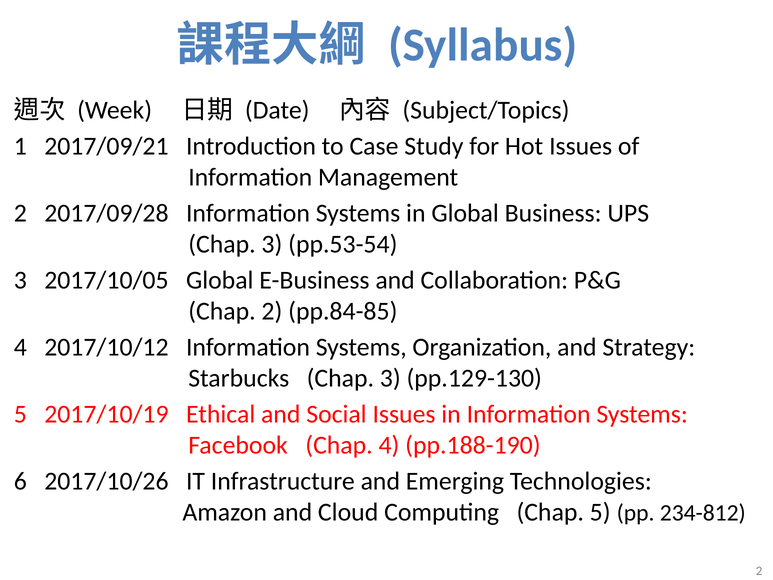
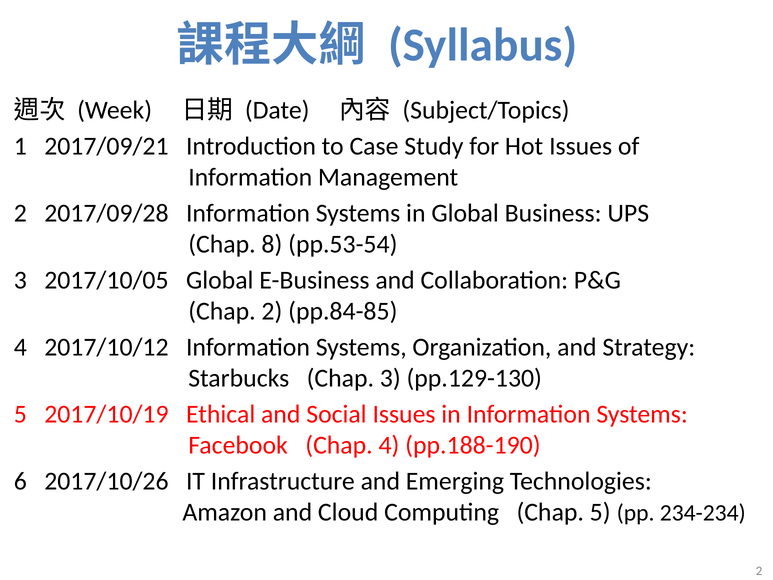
3 at (272, 244): 3 -> 8
234-812: 234-812 -> 234-234
